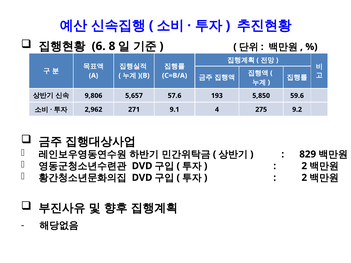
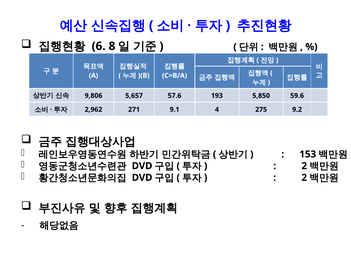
829: 829 -> 153
